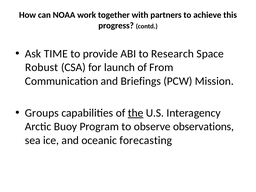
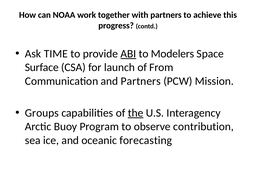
ABI underline: none -> present
Research: Research -> Modelers
Robust: Robust -> Surface
and Briefings: Briefings -> Partners
observations: observations -> contribution
